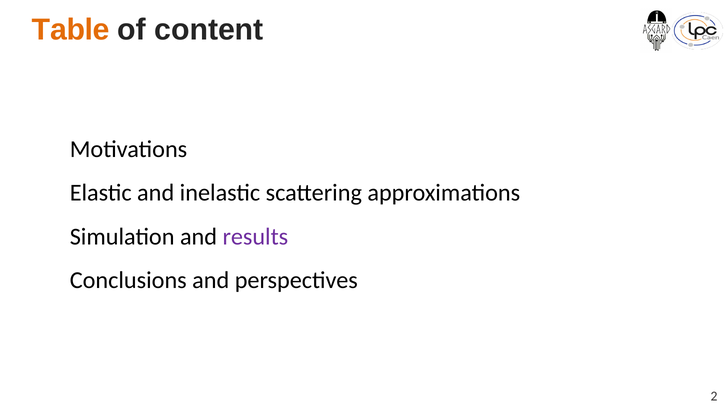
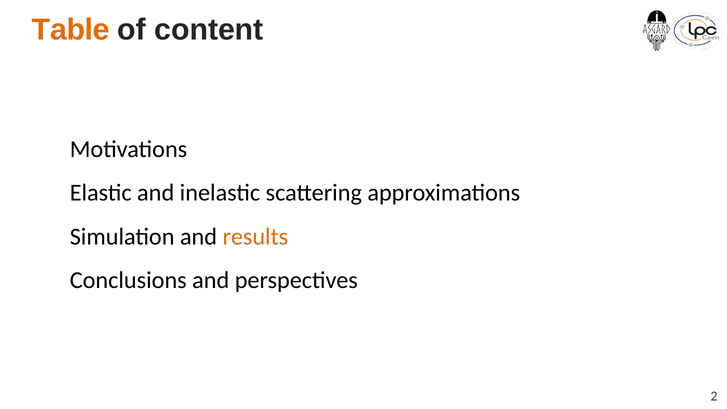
results colour: purple -> orange
